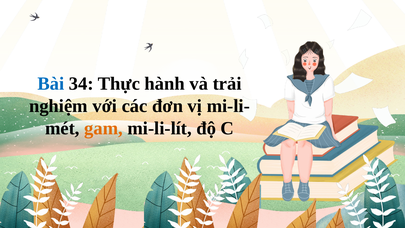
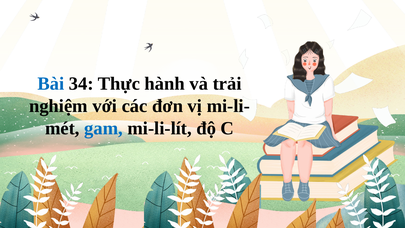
gam colour: orange -> blue
